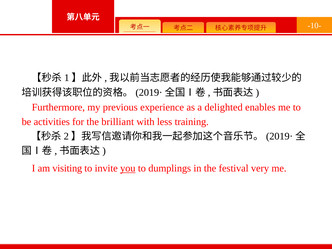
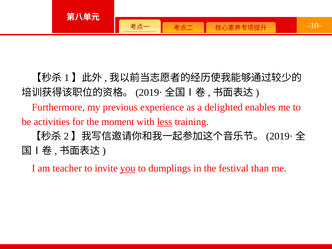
brilliant: brilliant -> moment
less underline: none -> present
visiting: visiting -> teacher
very: very -> than
